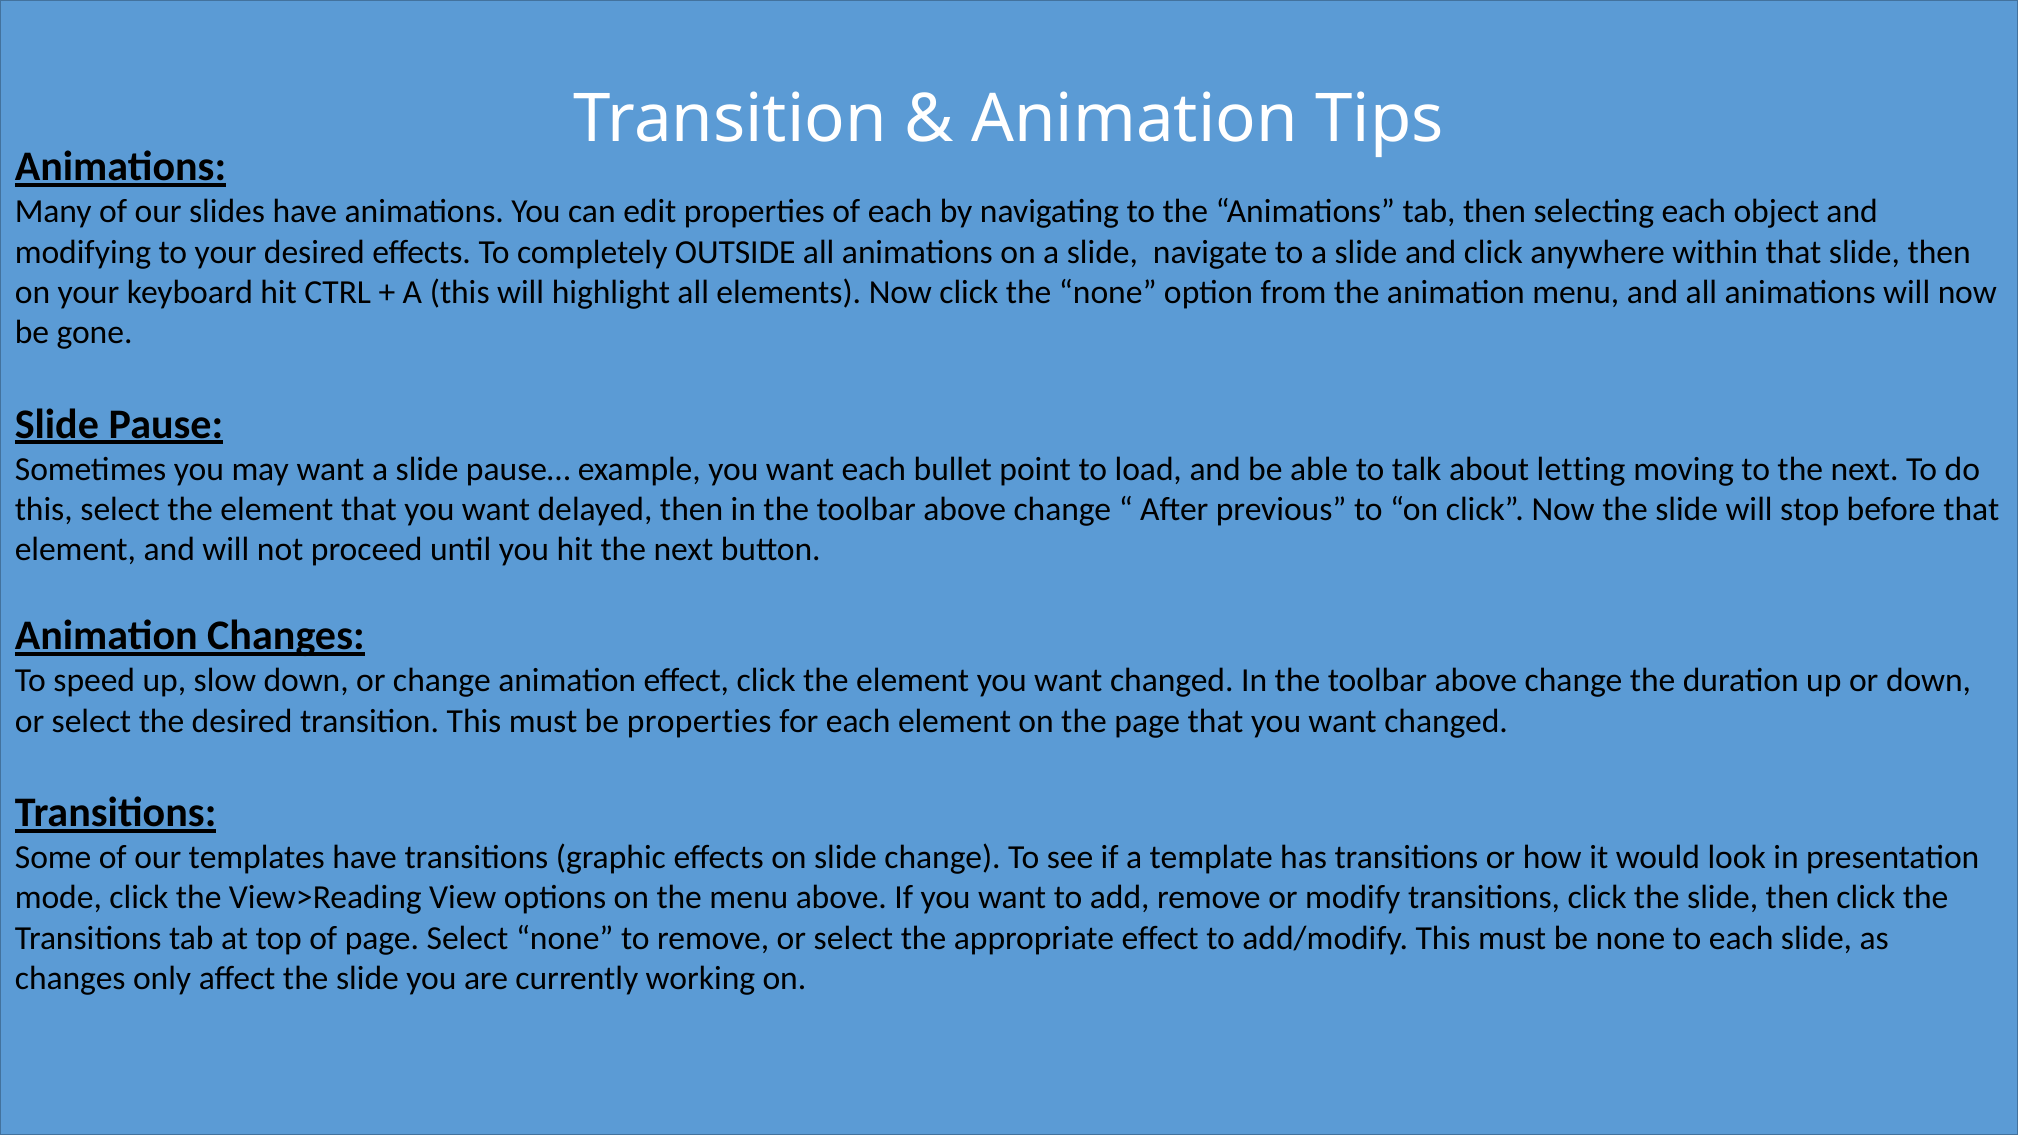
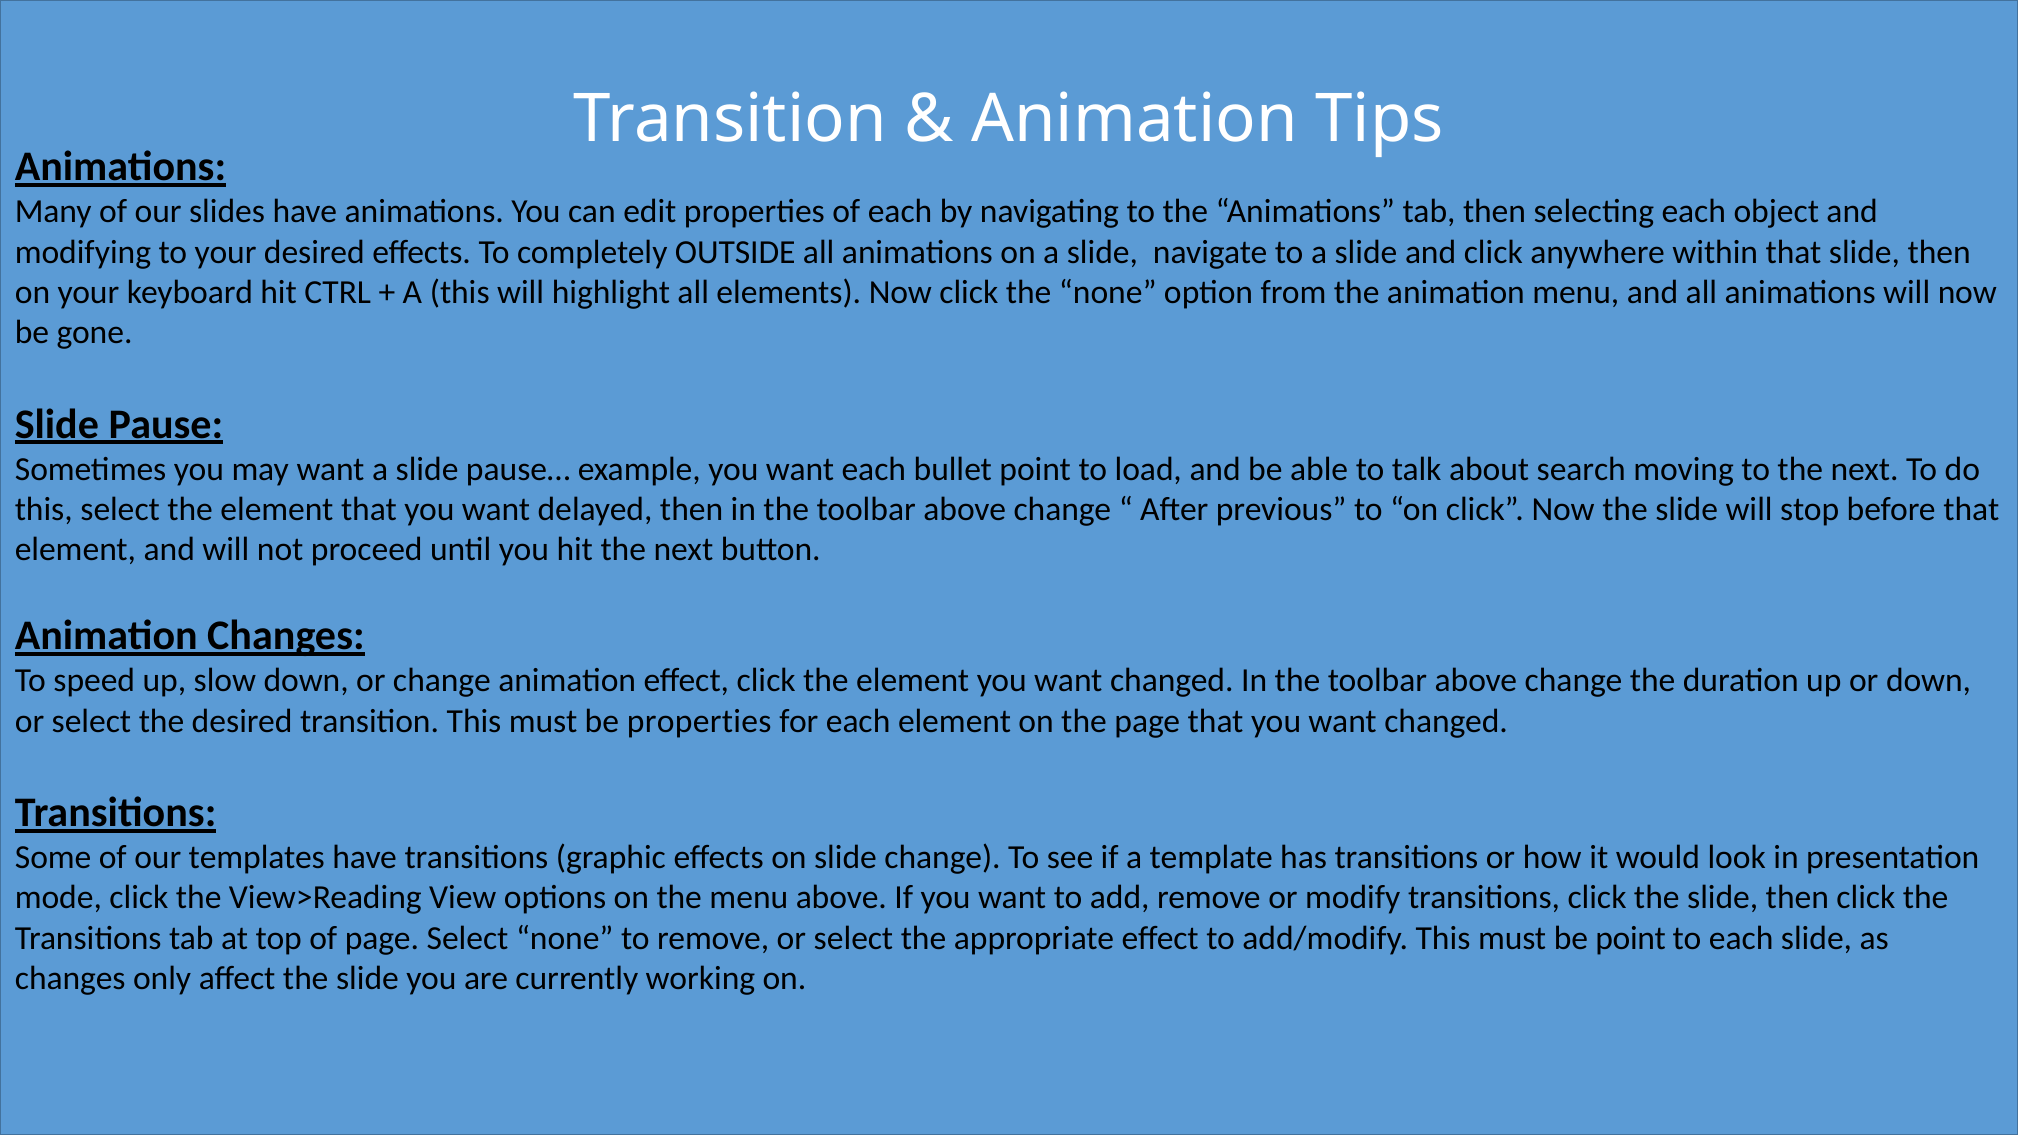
letting: letting -> search
be none: none -> point
